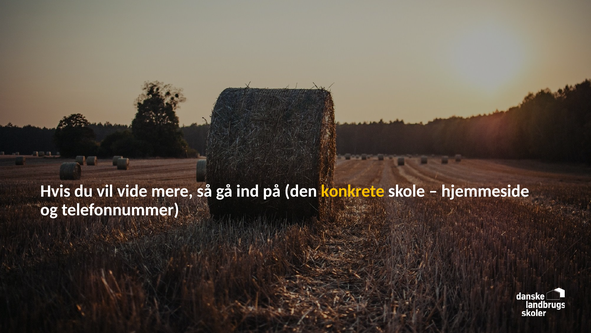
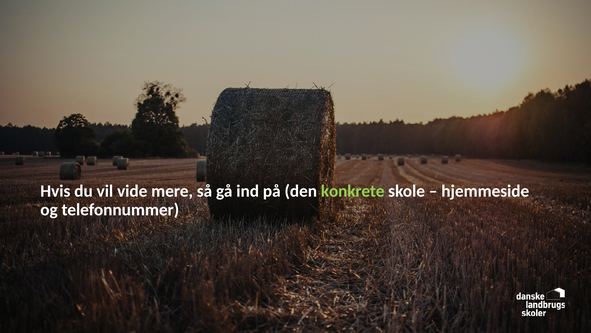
konkrete colour: yellow -> light green
